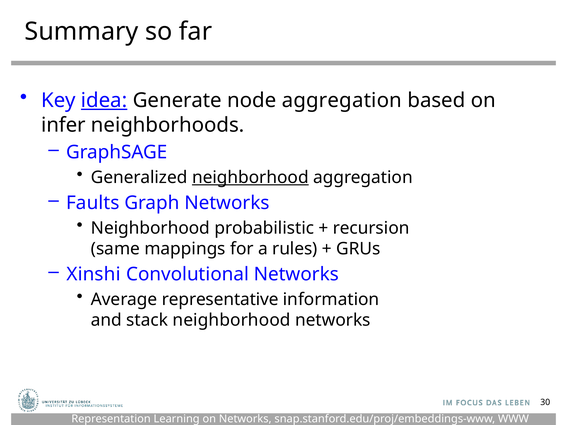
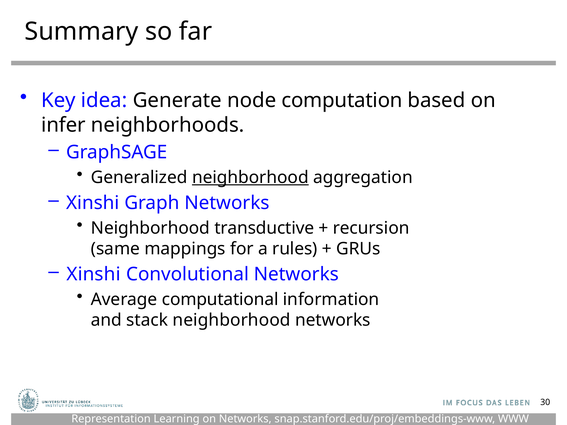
idea underline: present -> none
node aggregation: aggregation -> computation
Faults at (93, 203): Faults -> Xinshi
probabilistic: probabilistic -> transductive
representative: representative -> computational
